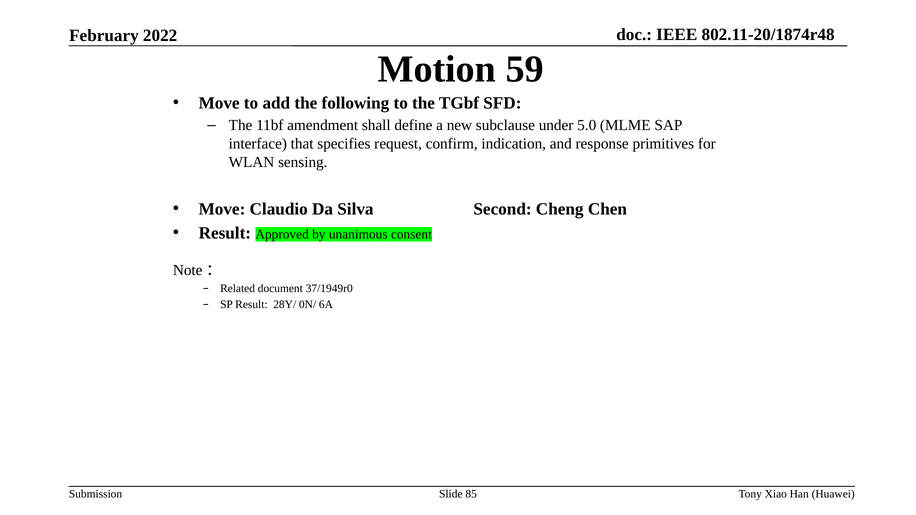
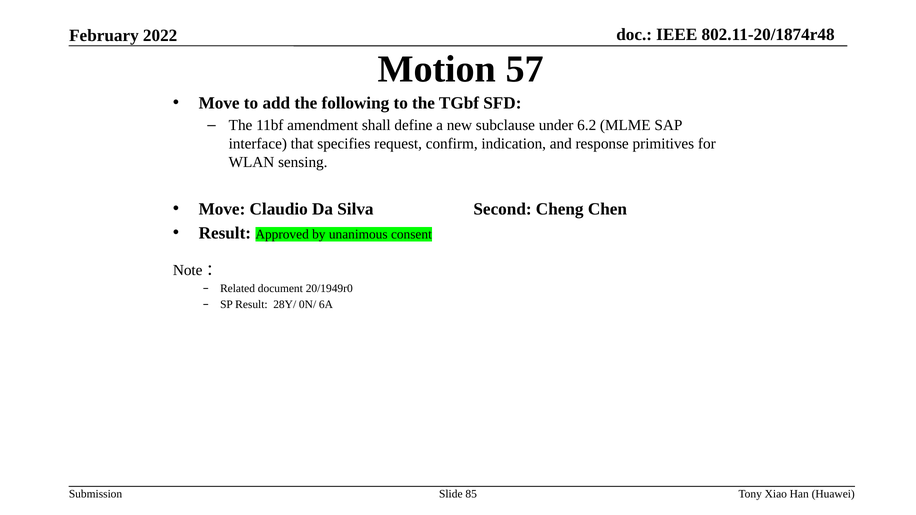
59: 59 -> 57
5.0: 5.0 -> 6.2
37/1949r0: 37/1949r0 -> 20/1949r0
